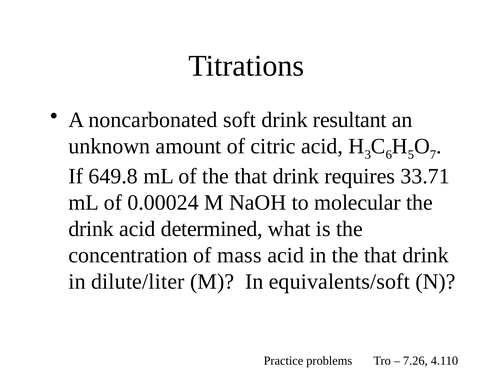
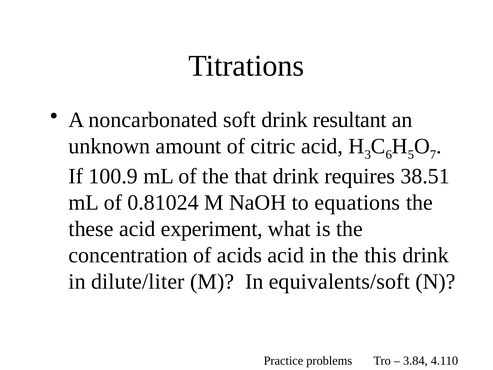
649.8: 649.8 -> 100.9
33.71: 33.71 -> 38.51
0.00024: 0.00024 -> 0.81024
molecular: molecular -> equations
drink at (91, 229): drink -> these
determined: determined -> experiment
mass: mass -> acids
in the that: that -> this
7.26: 7.26 -> 3.84
